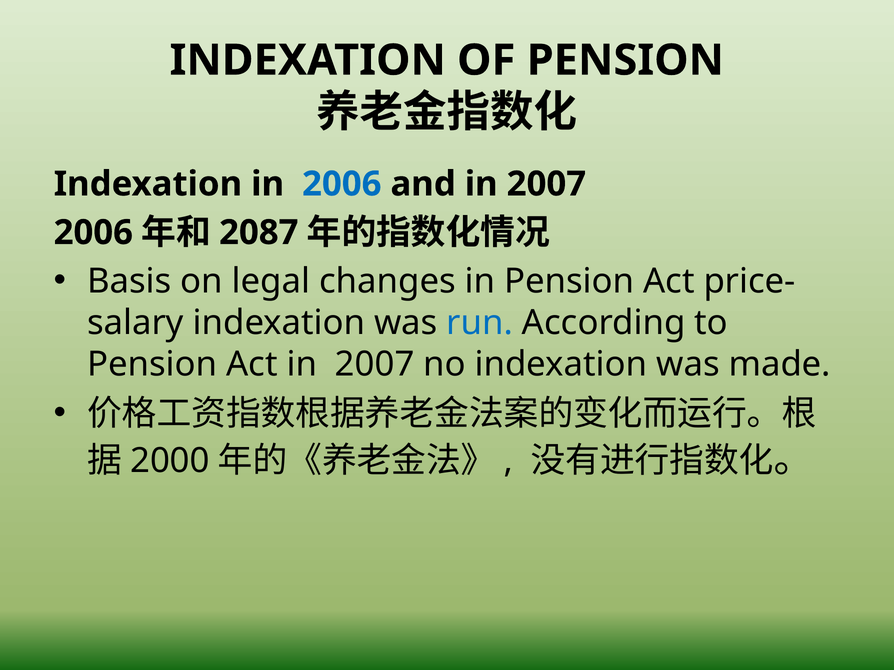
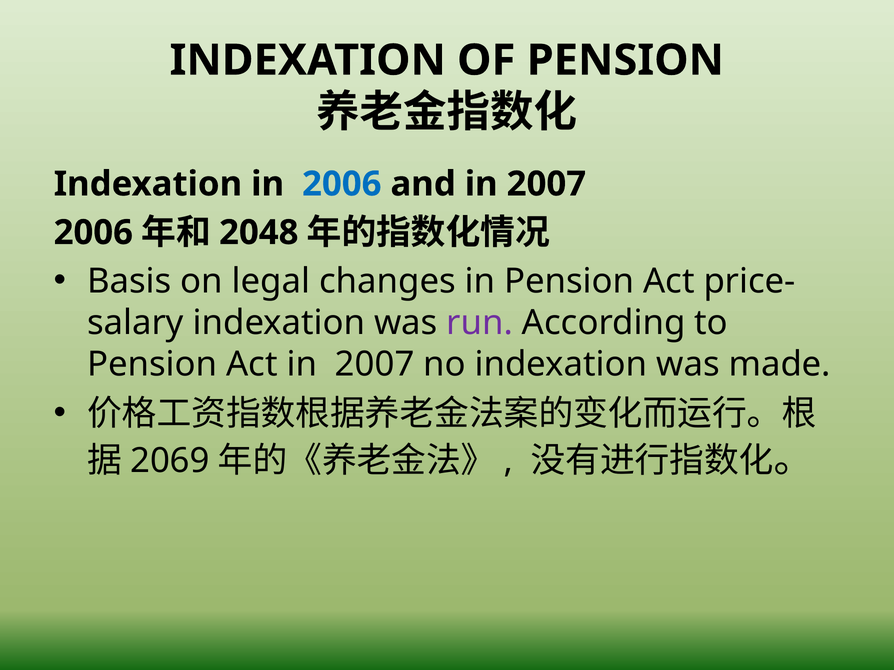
2087: 2087 -> 2048
run colour: blue -> purple
2000: 2000 -> 2069
